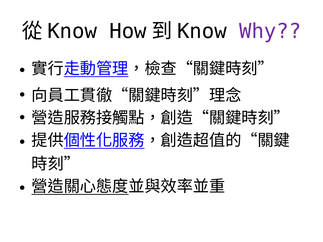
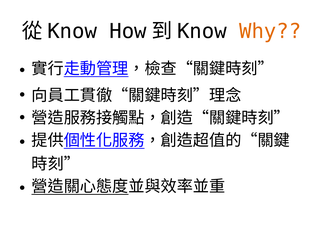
Why colour: purple -> orange
